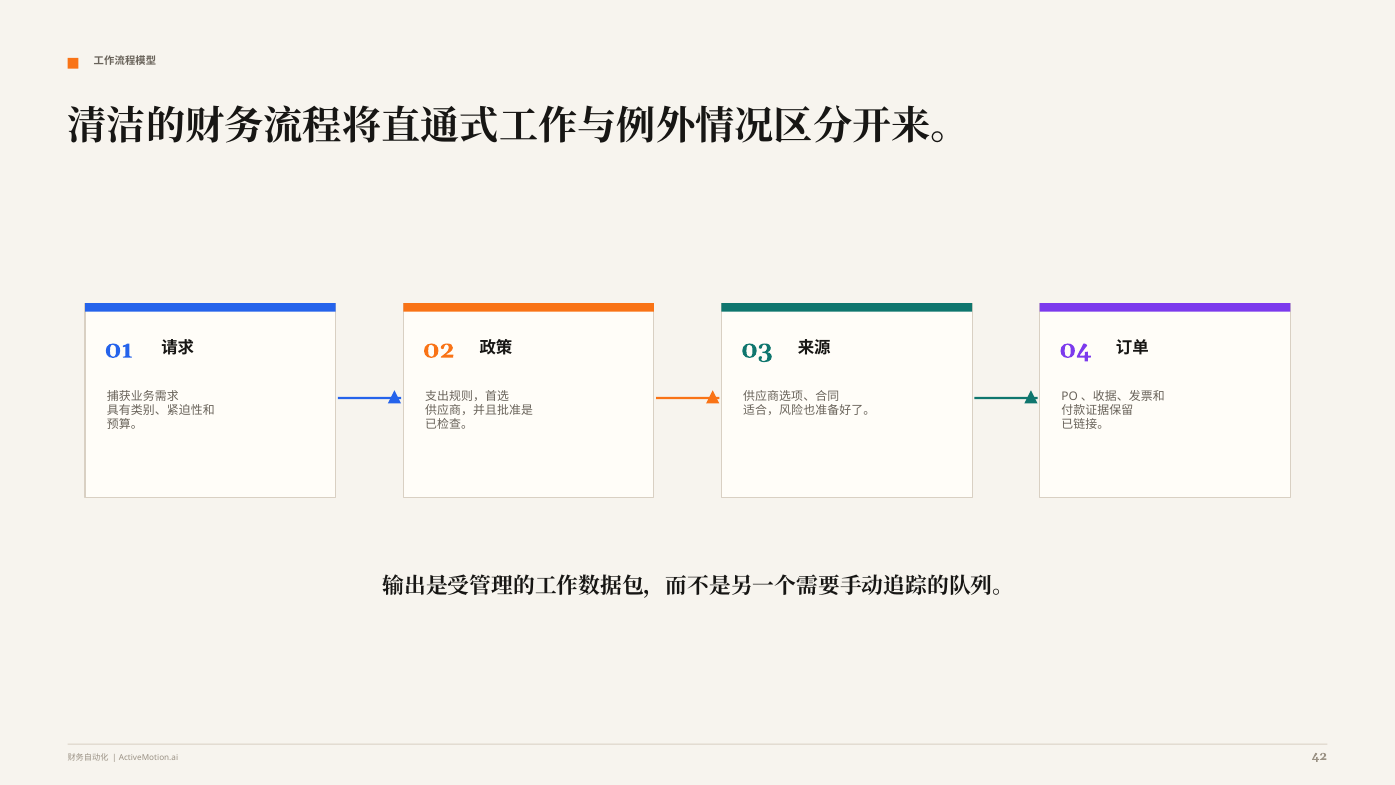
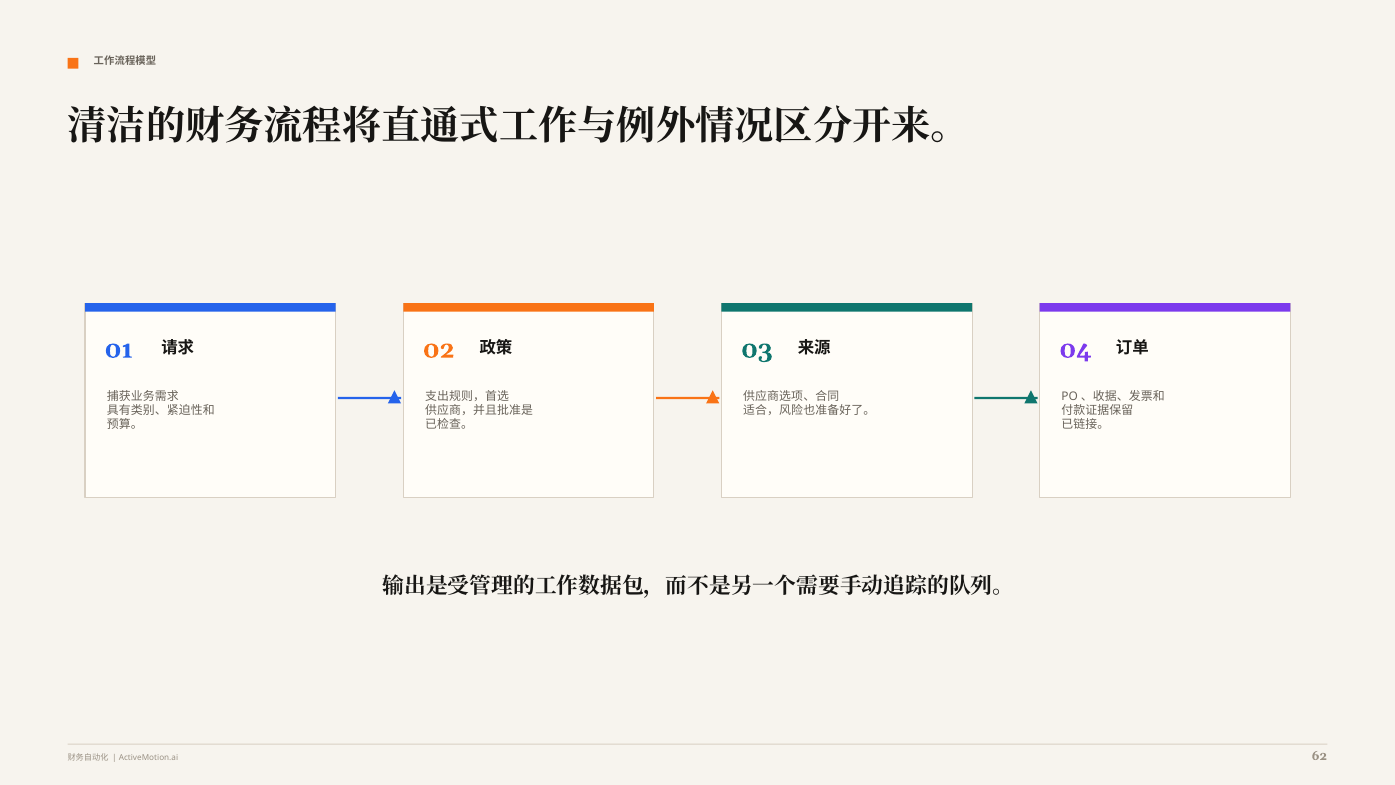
42: 42 -> 62
